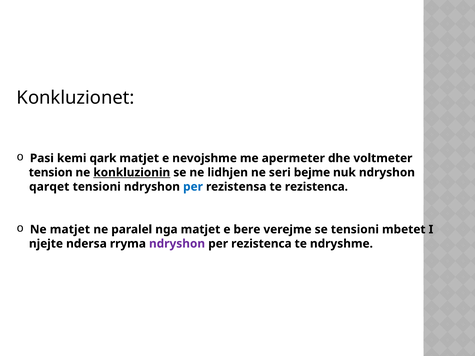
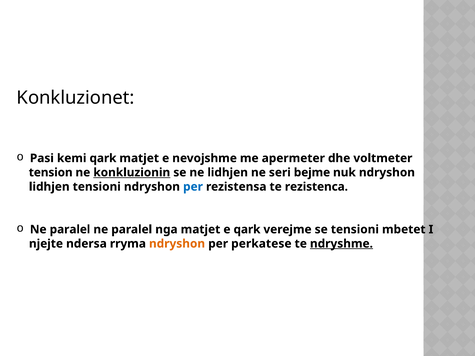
qarqet at (49, 187): qarqet -> lidhjen
matjet at (70, 230): matjet -> paralel
e bere: bere -> qark
ndryshon at (177, 244) colour: purple -> orange
per rezistenca: rezistenca -> perkatese
ndryshme underline: none -> present
